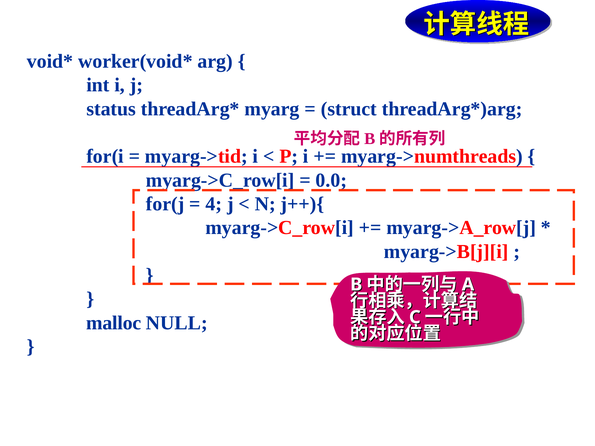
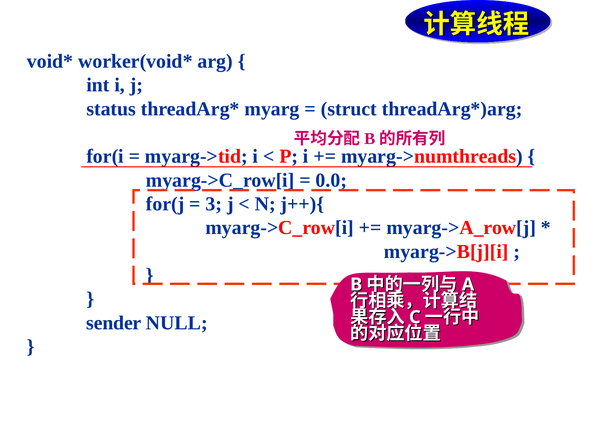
4: 4 -> 3
malloc: malloc -> sender
